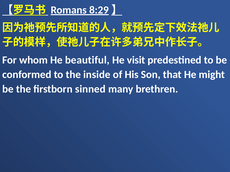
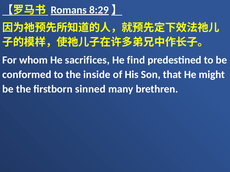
beautiful: beautiful -> sacrifices
visit: visit -> find
